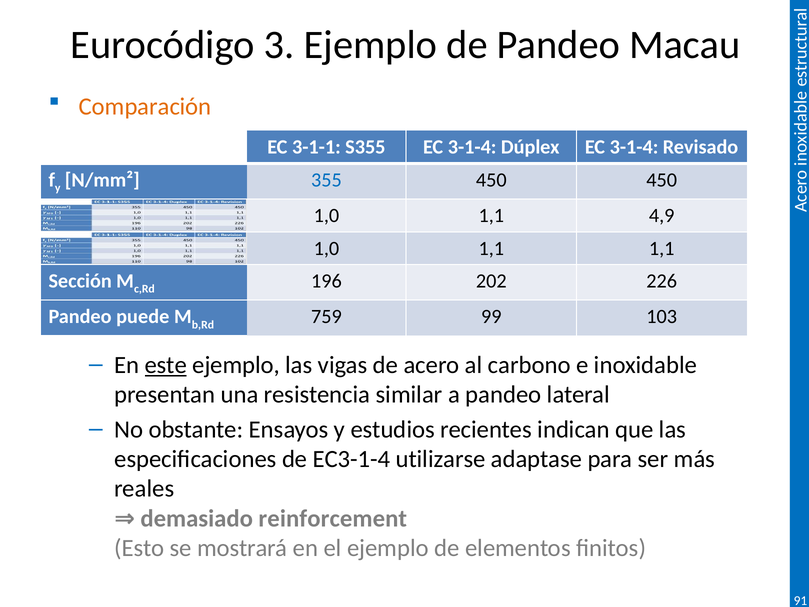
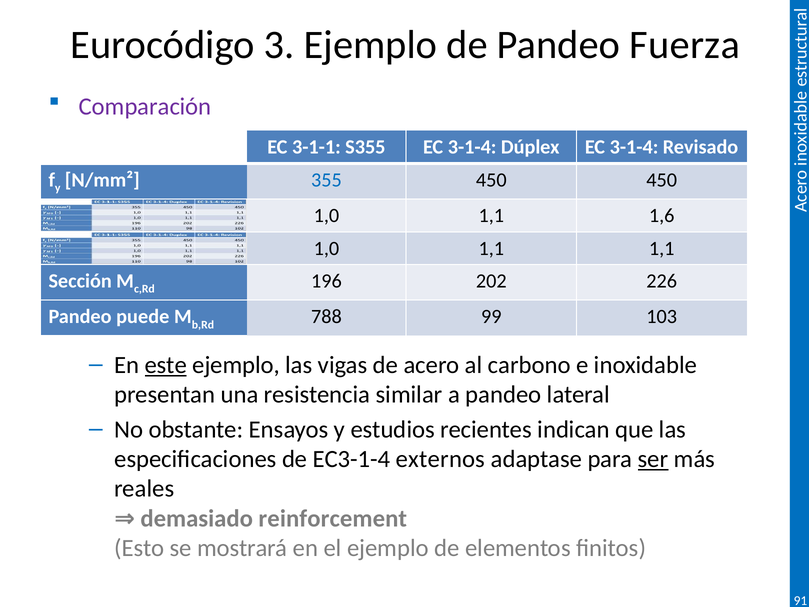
Macau: Macau -> Fuerza
Comparación colour: orange -> purple
4,9: 4,9 -> 1,6
759: 759 -> 788
utilizarse: utilizarse -> externos
ser underline: none -> present
